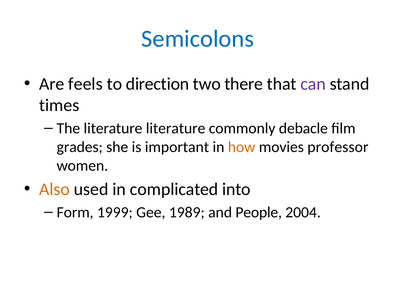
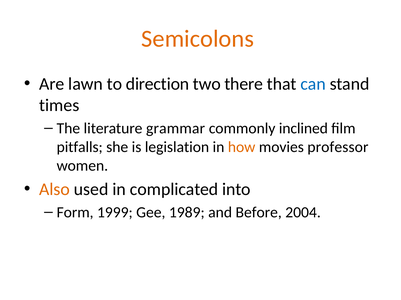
Semicolons colour: blue -> orange
feels: feels -> lawn
can colour: purple -> blue
literature literature: literature -> grammar
debacle: debacle -> inclined
grades: grades -> pitfalls
important: important -> legislation
People: People -> Before
